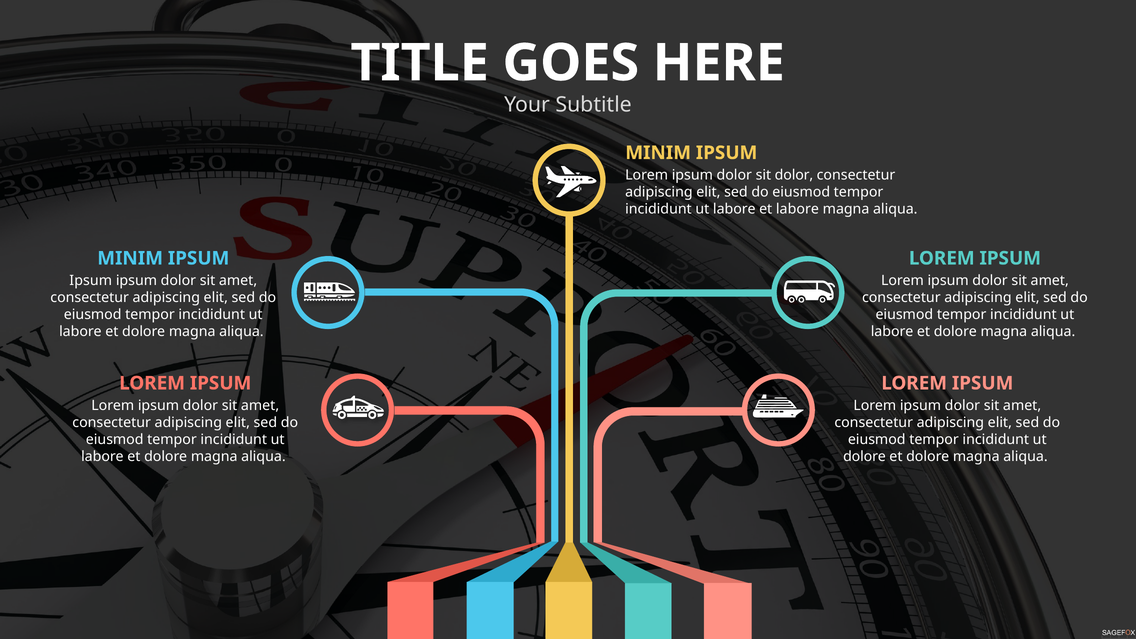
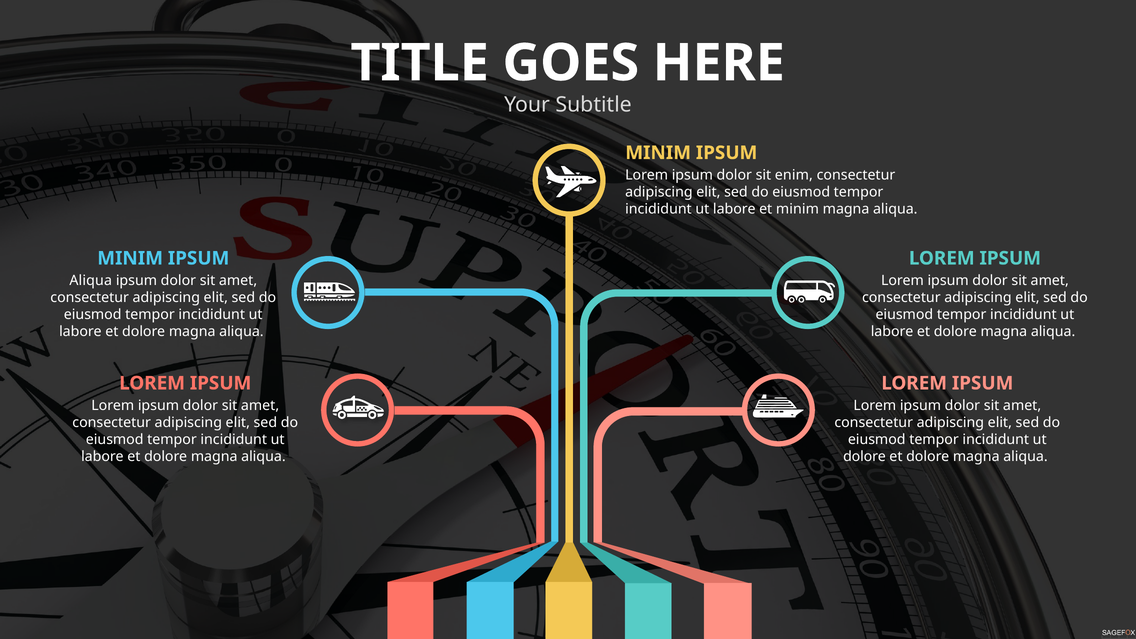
sit dolor: dolor -> enim
et labore: labore -> minim
Ipsum at (91, 281): Ipsum -> Aliqua
